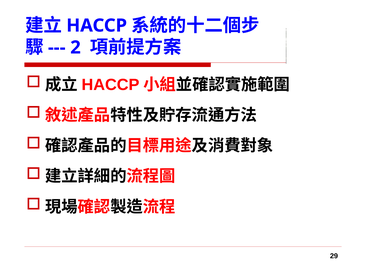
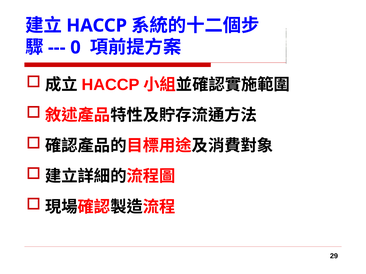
2: 2 -> 0
